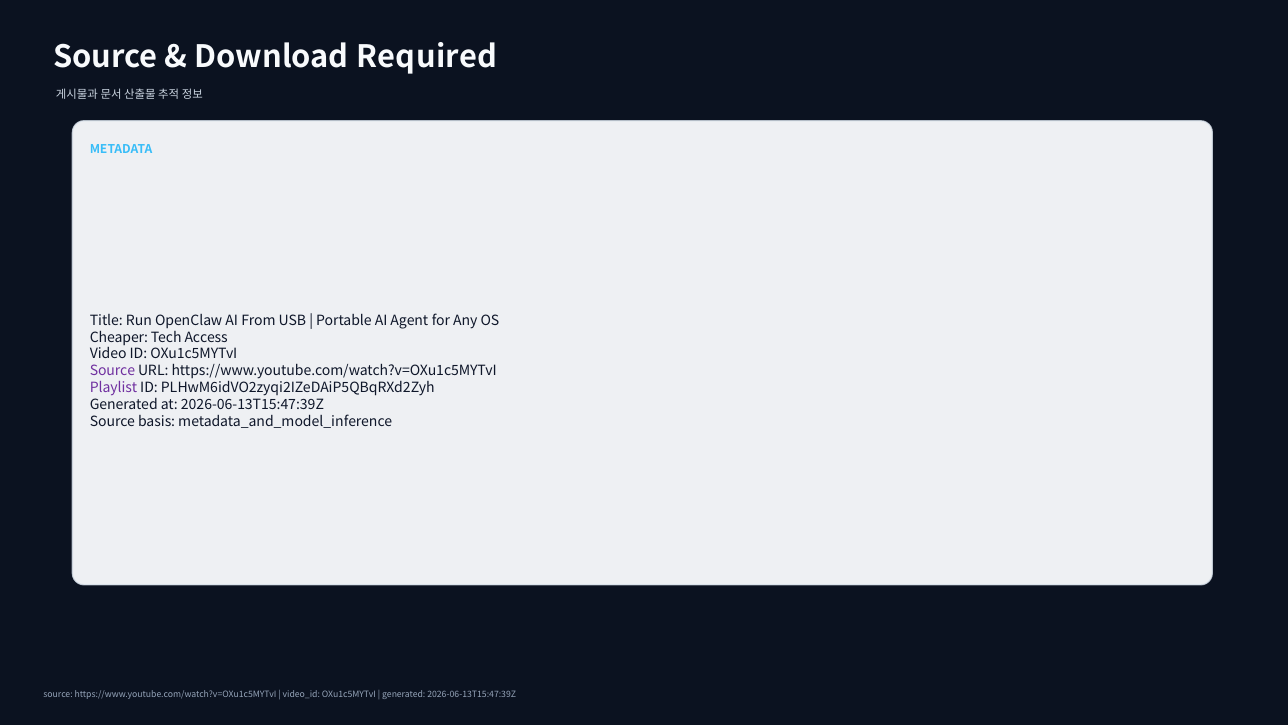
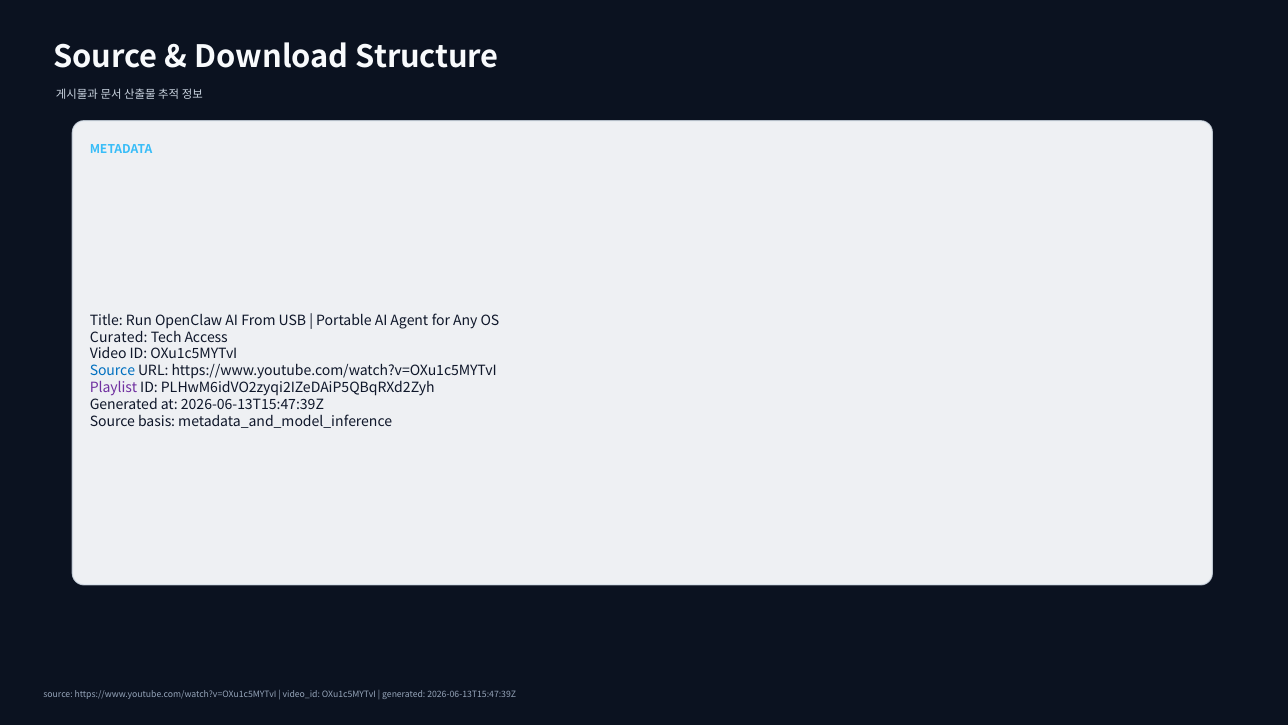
Required: Required -> Structure
Cheaper: Cheaper -> Curated
Source at (112, 371) colour: purple -> blue
